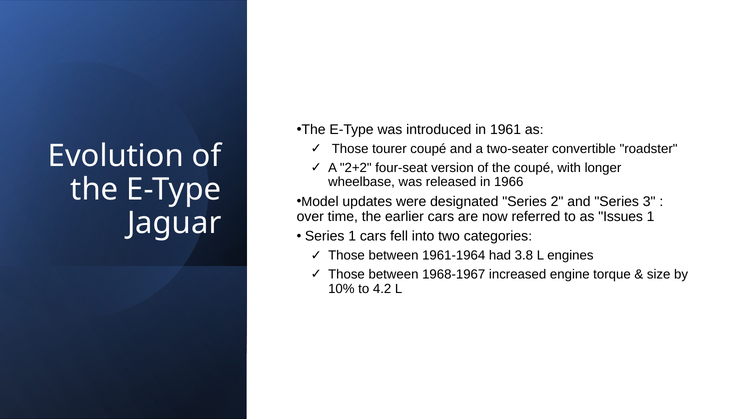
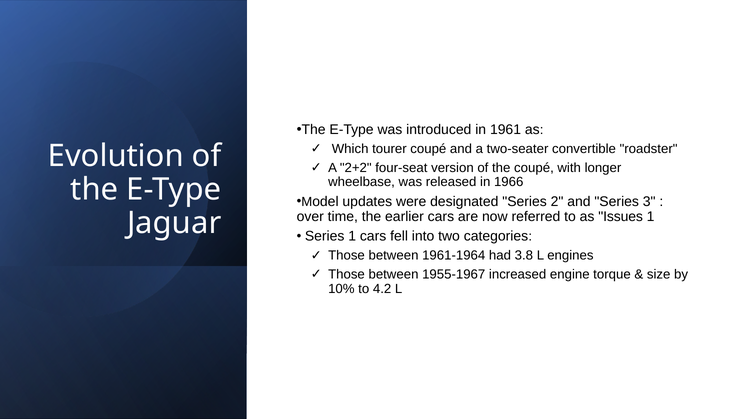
Those at (350, 149): Those -> Which
1968-1967: 1968-1967 -> 1955-1967
